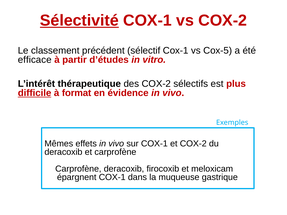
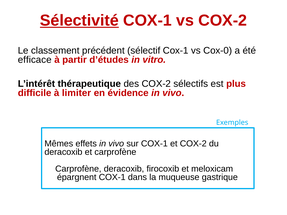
Cox-5: Cox-5 -> Cox-0
difficile underline: present -> none
format: format -> limiter
